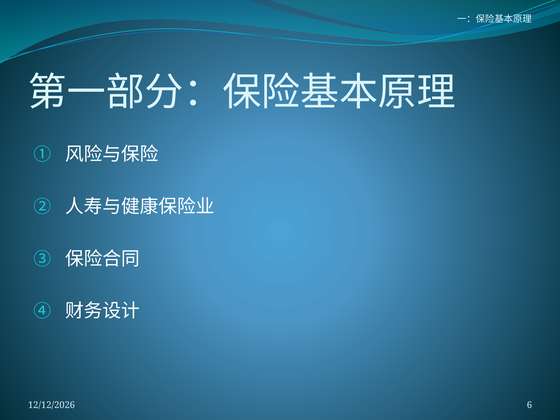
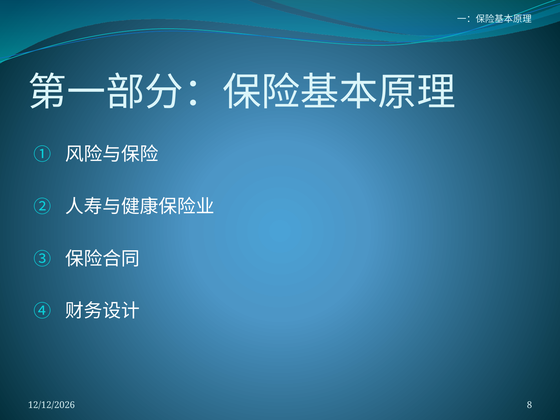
6: 6 -> 8
